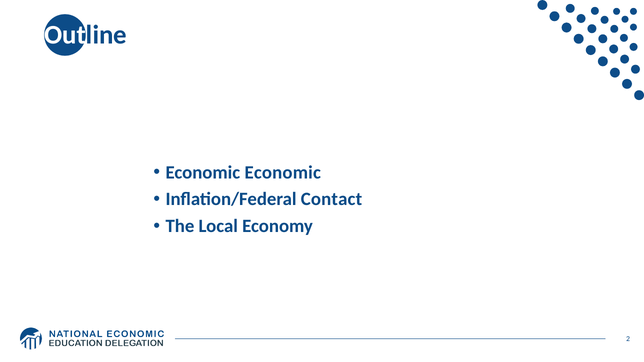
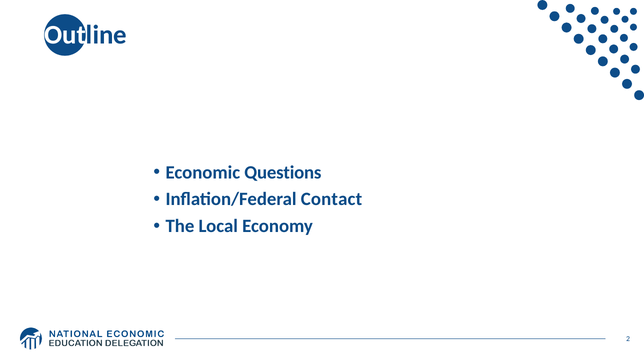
Economic Economic: Economic -> Questions
